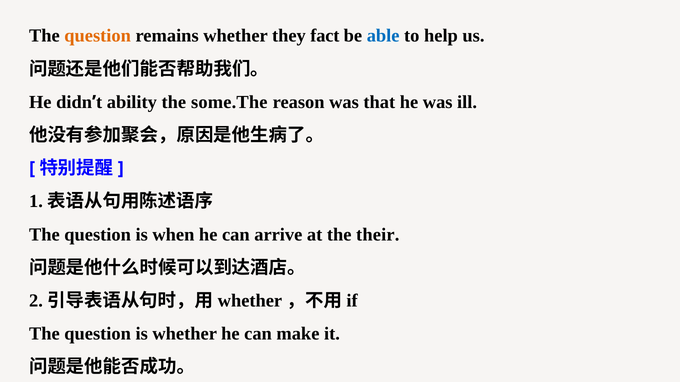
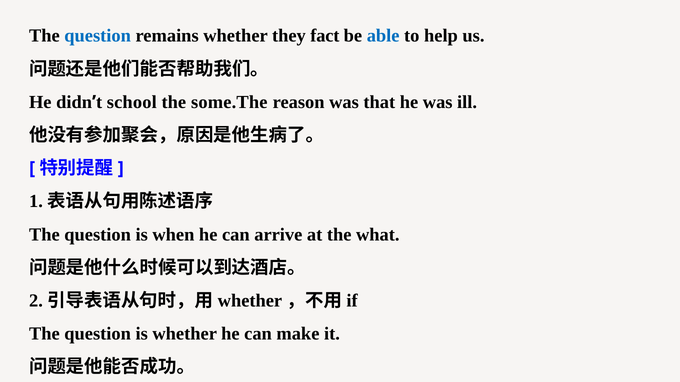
question at (98, 36) colour: orange -> blue
ability: ability -> school
their: their -> what
